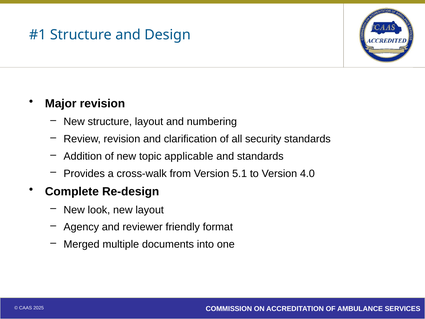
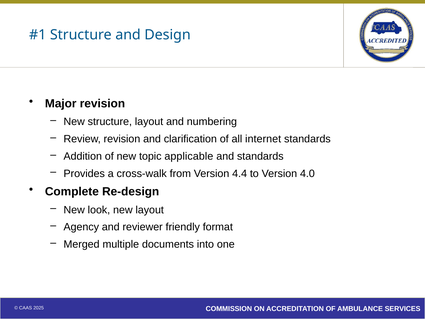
security: security -> internet
5.1: 5.1 -> 4.4
